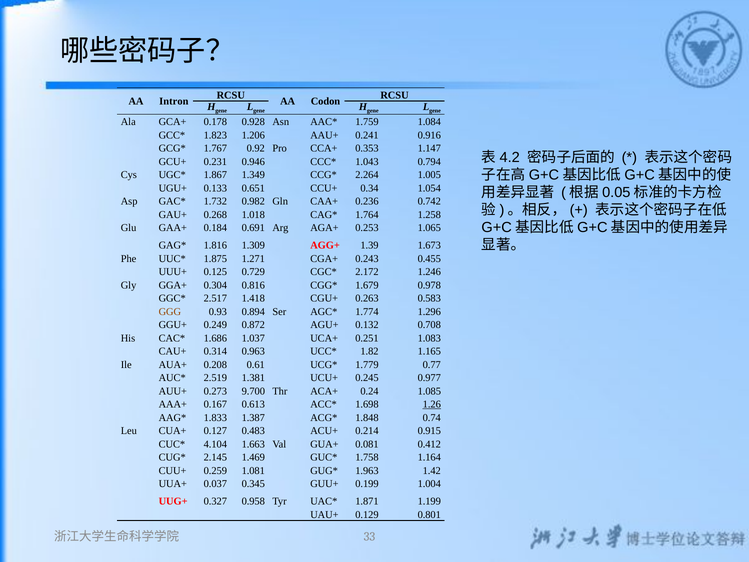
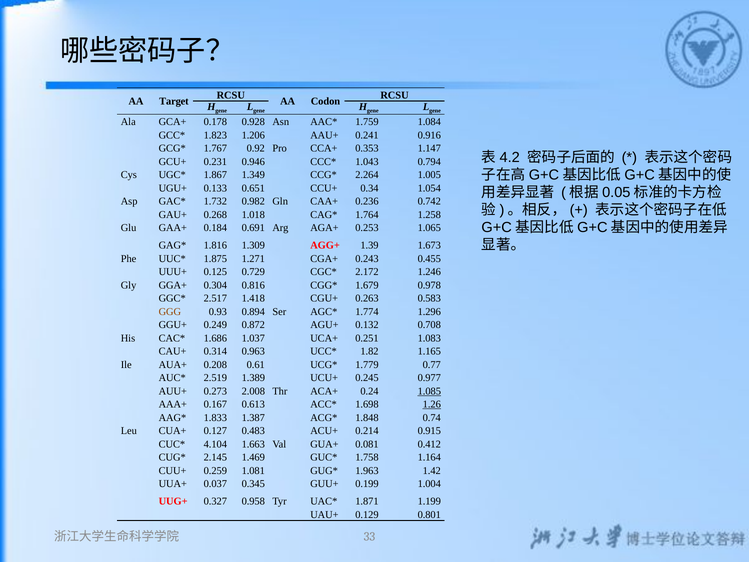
Intron: Intron -> Target
1.381: 1.381 -> 1.389
9.700: 9.700 -> 2.008
1.085 underline: none -> present
